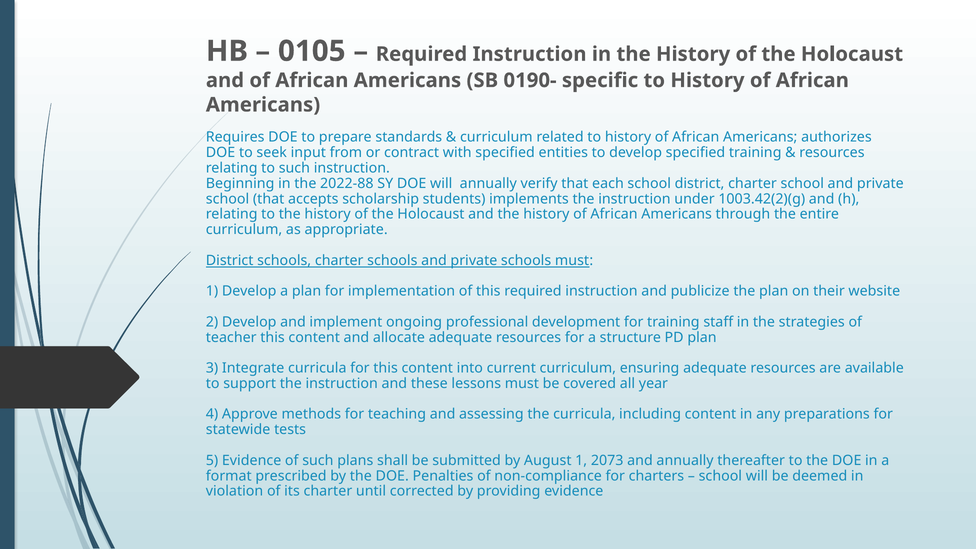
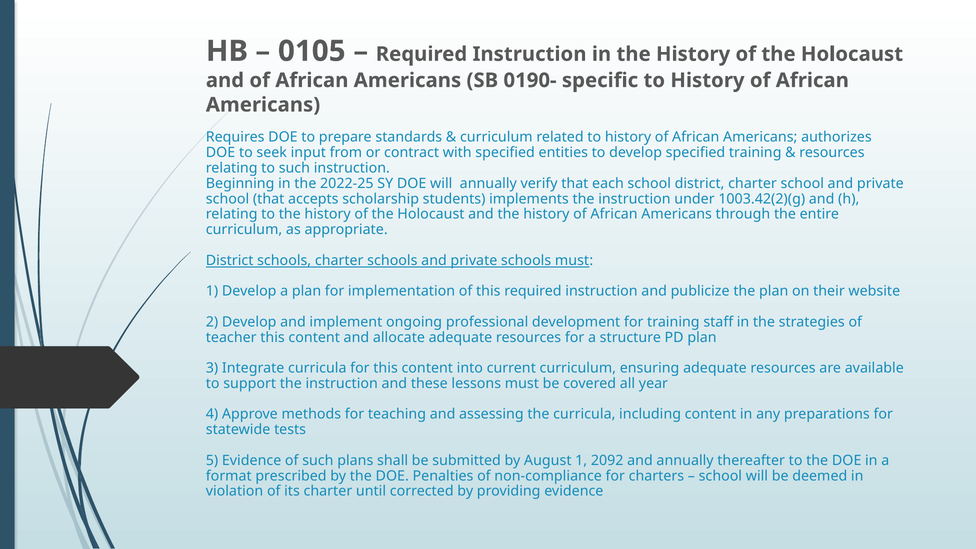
2022-88: 2022-88 -> 2022-25
2073: 2073 -> 2092
